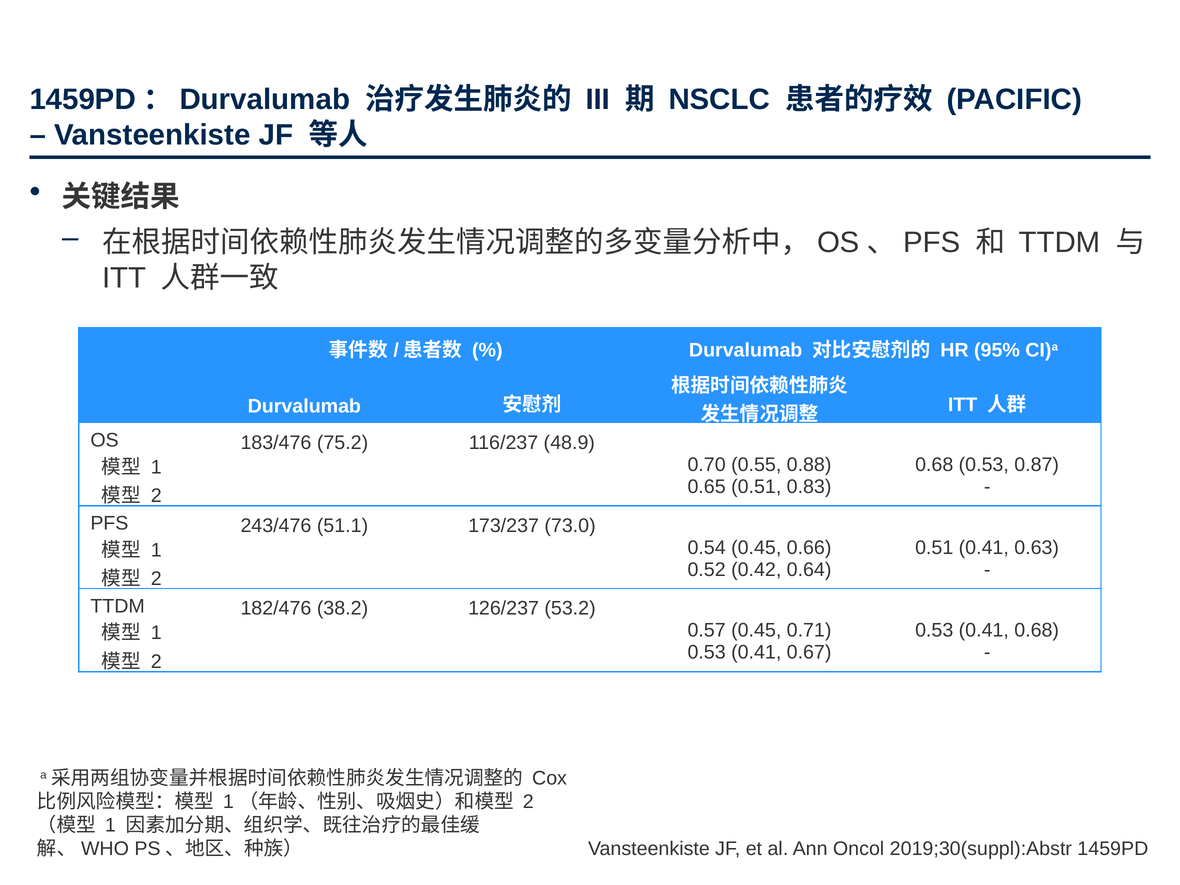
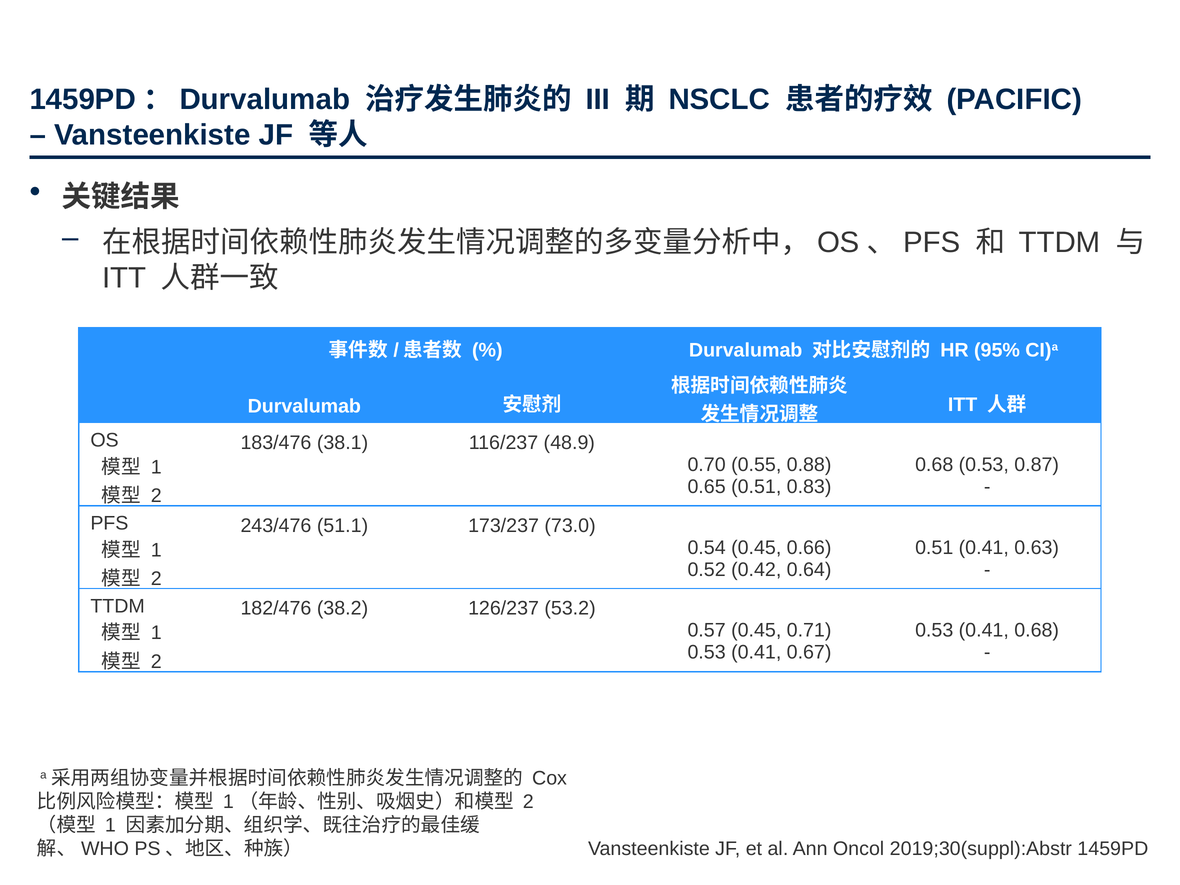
75.2: 75.2 -> 38.1
